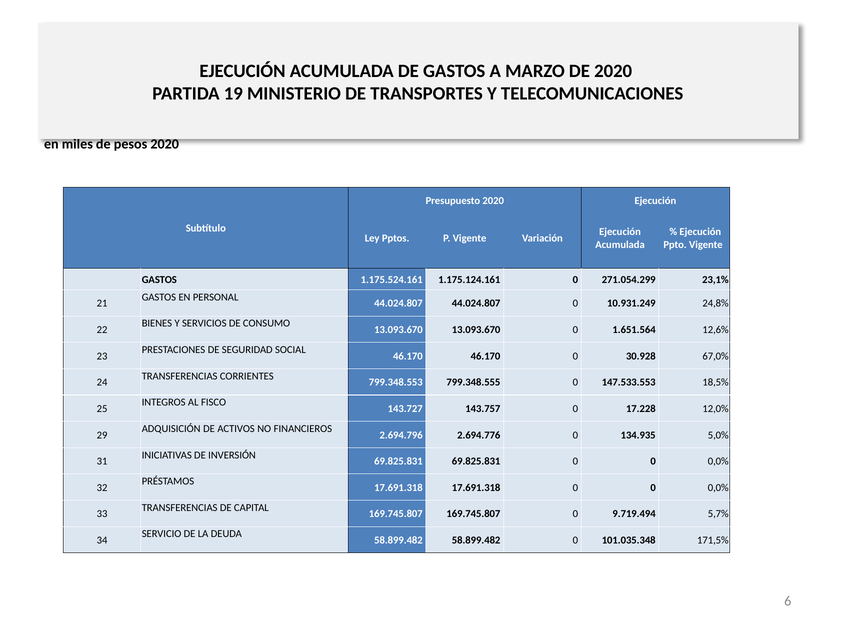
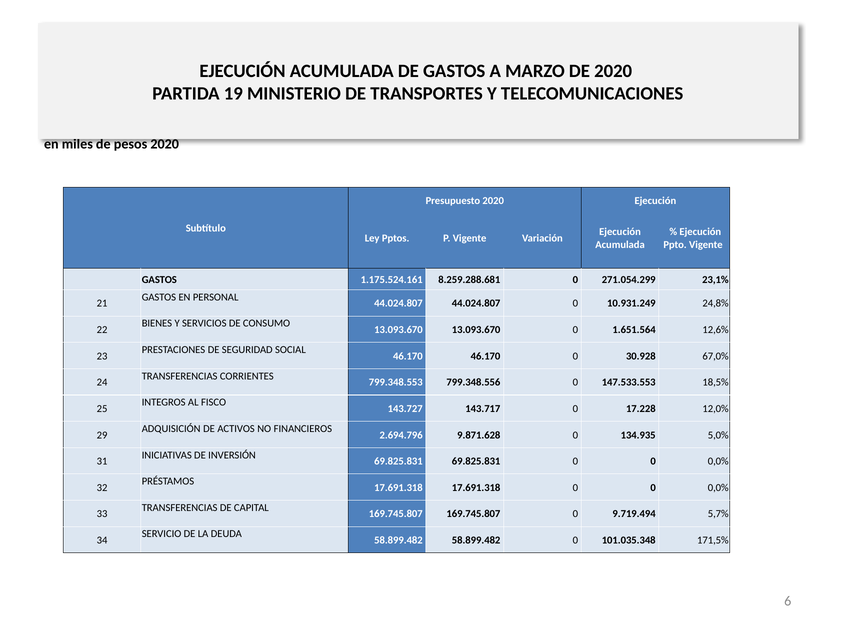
1.175.124.161: 1.175.124.161 -> 8.259.288.681
799.348.555: 799.348.555 -> 799.348.556
143.757: 143.757 -> 143.717
2.694.776: 2.694.776 -> 9.871.628
